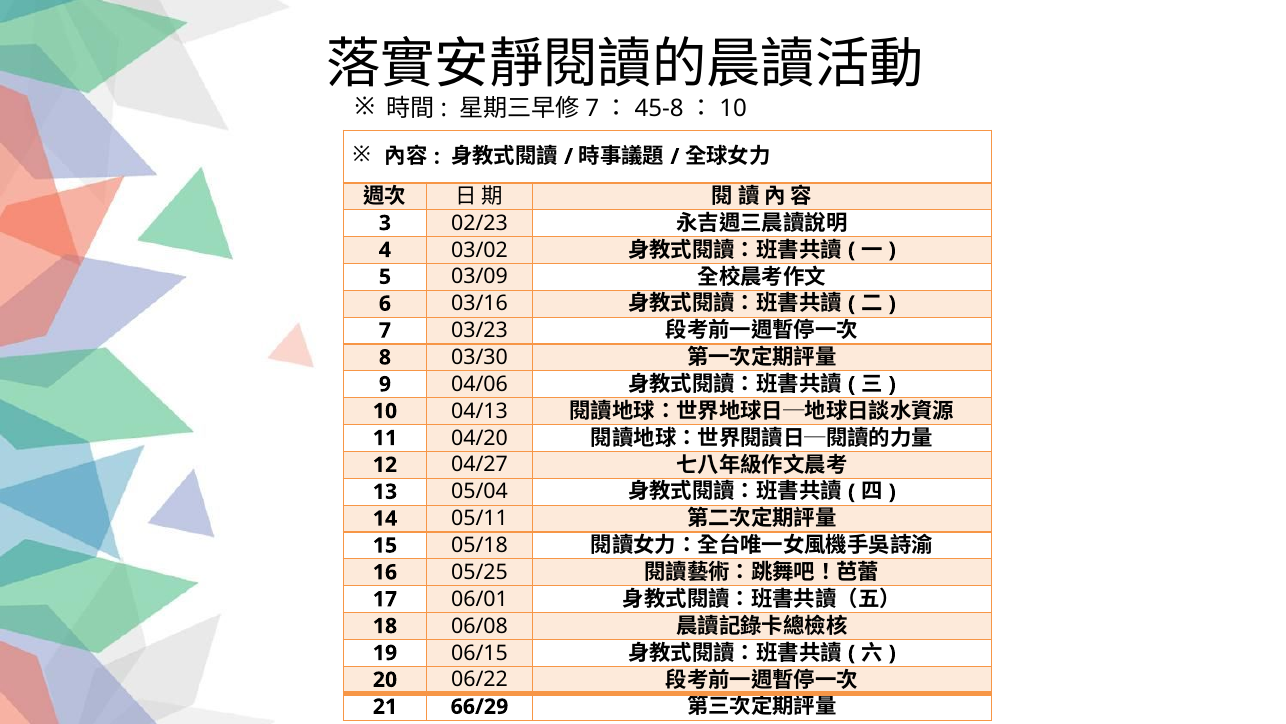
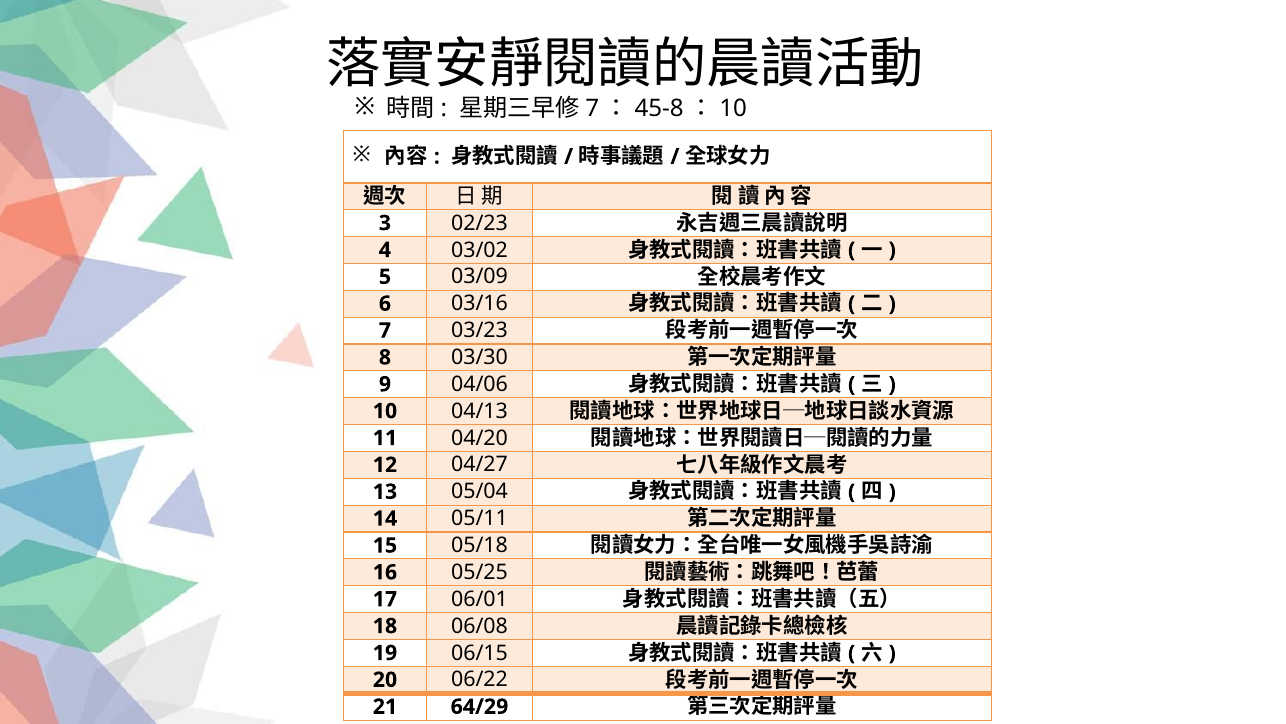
66/29: 66/29 -> 64/29
